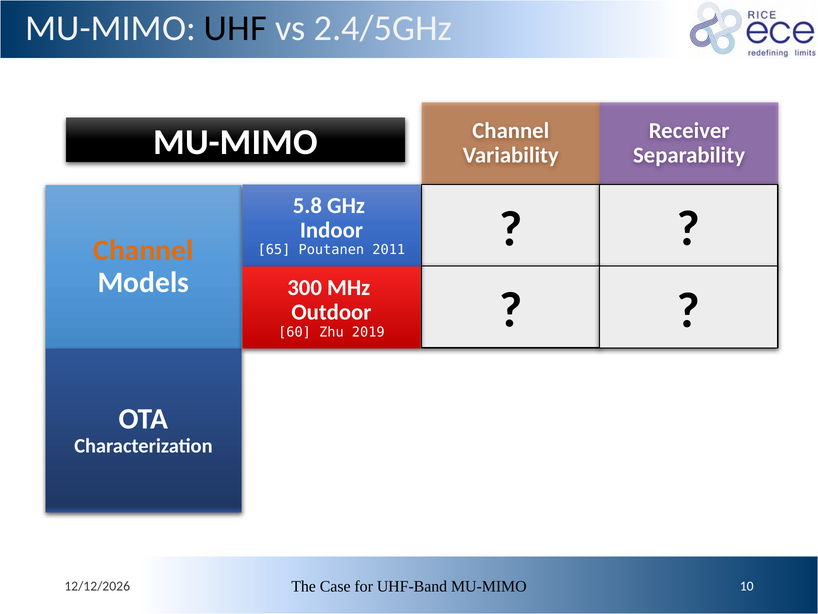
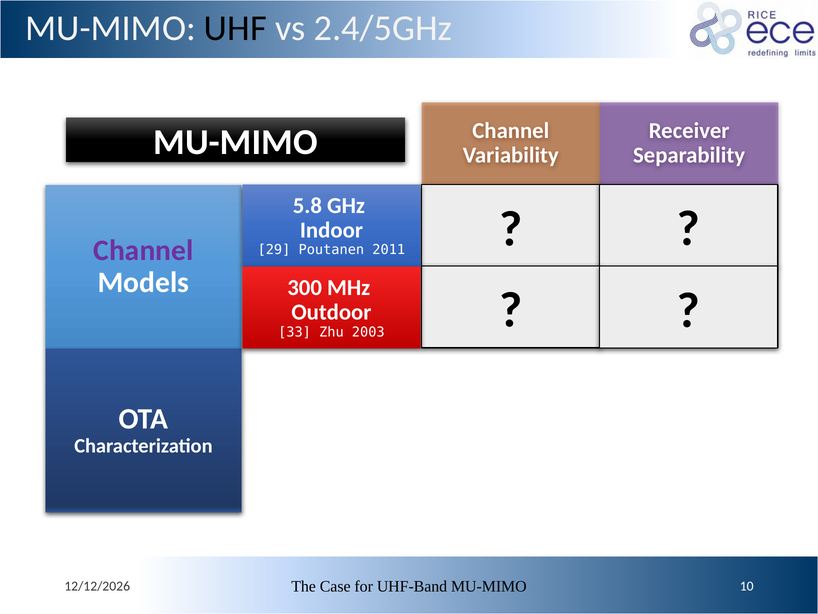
Channel at (143, 250) colour: orange -> purple
65: 65 -> 29
60: 60 -> 33
2019: 2019 -> 2003
